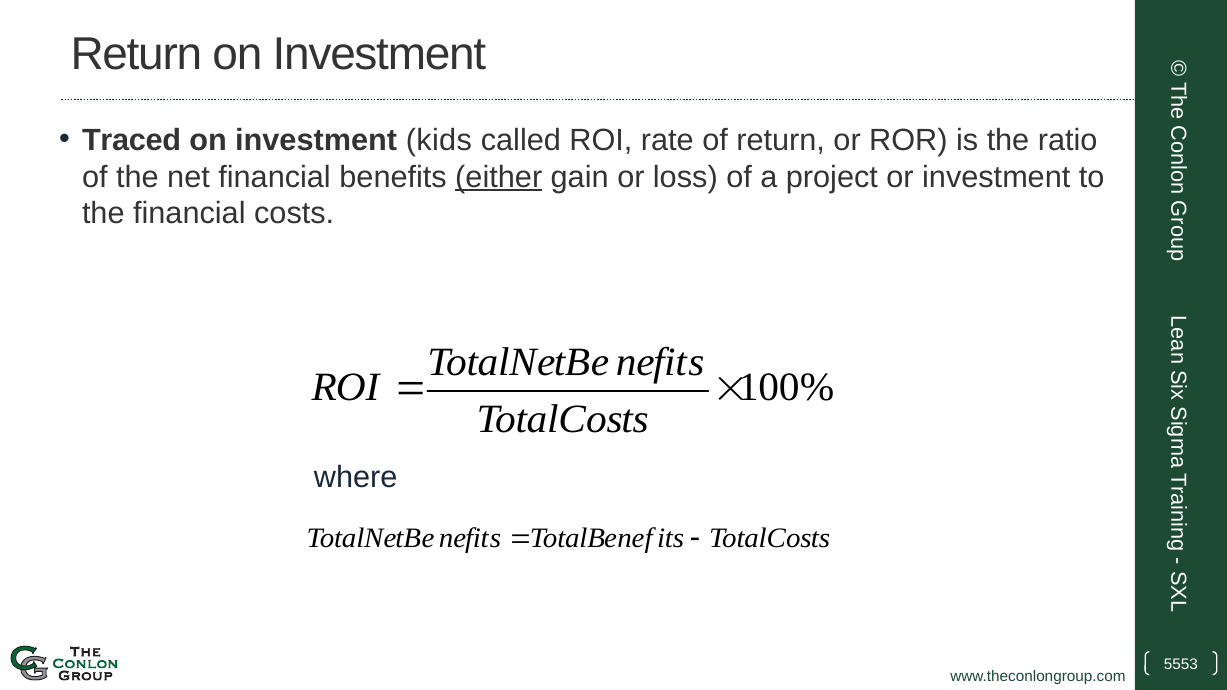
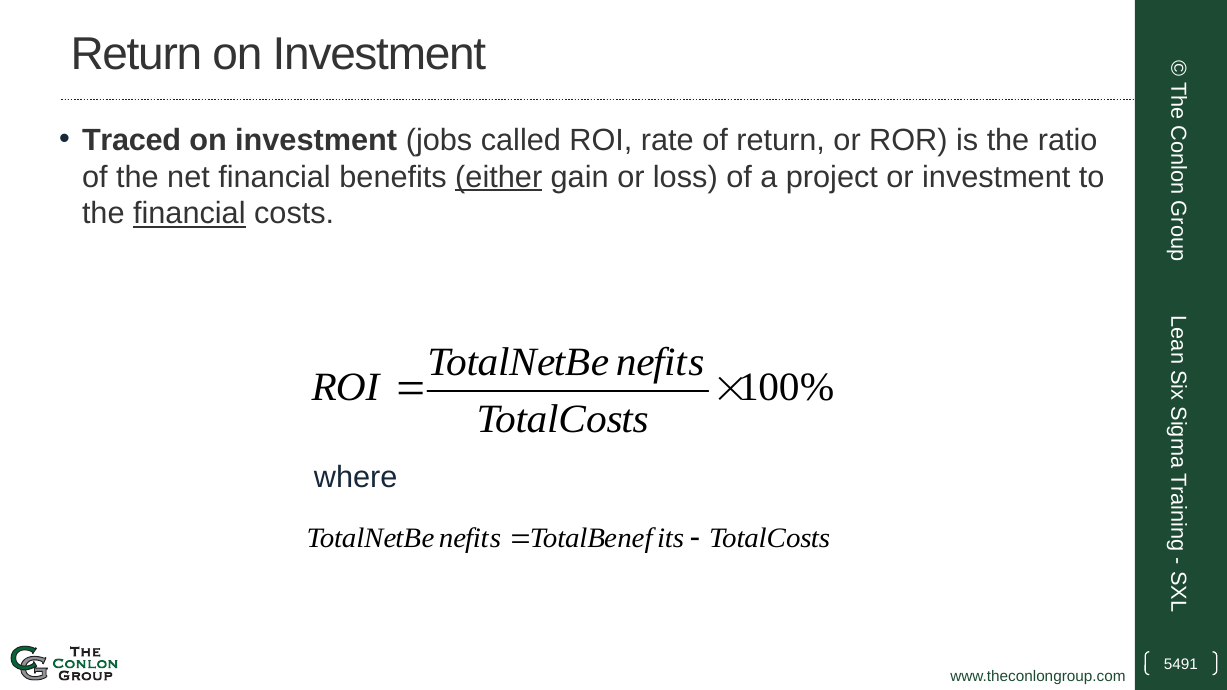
kids: kids -> jobs
financial at (189, 214) underline: none -> present
5553: 5553 -> 5491
